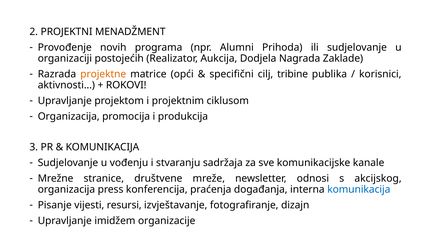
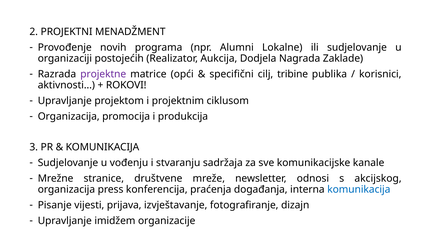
Prihoda: Prihoda -> Lokalne
projektne colour: orange -> purple
resursi: resursi -> prijava
